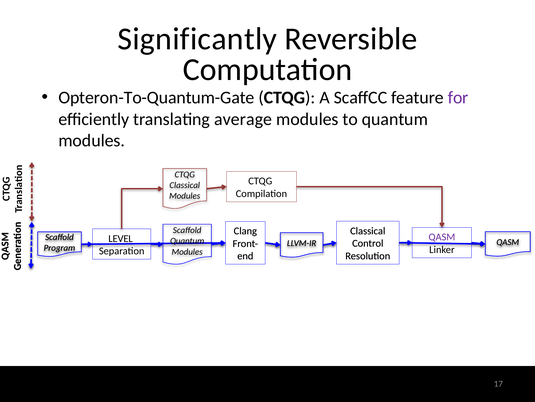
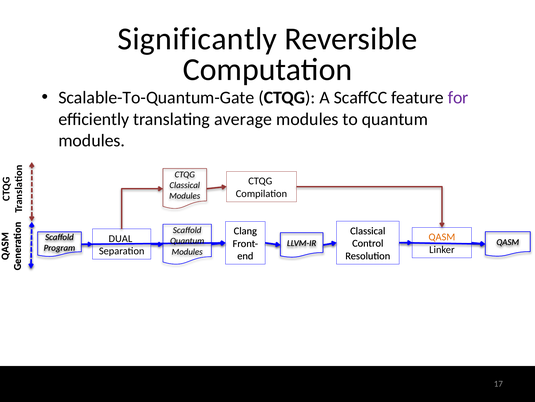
Opteron-To-Quantum-Gate: Opteron-To-Quantum-Gate -> Scalable-To-Quantum-Gate
QASM at (442, 237) colour: purple -> orange
LEVEL: LEVEL -> DUAL
